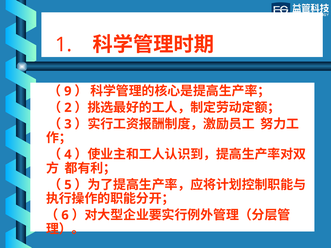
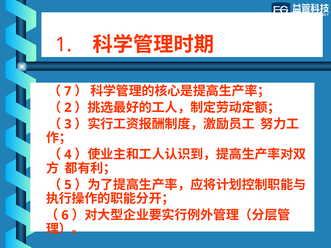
9: 9 -> 7
